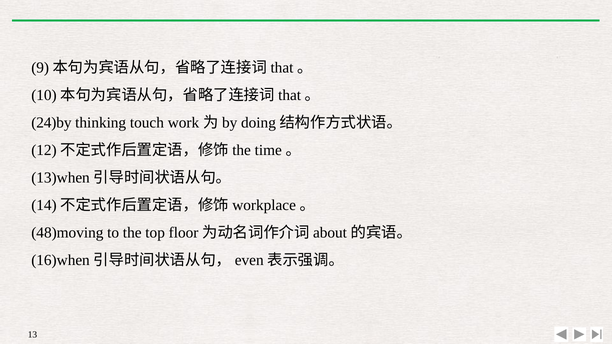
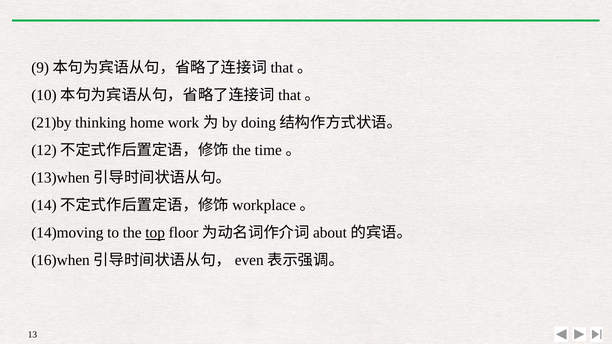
24)by: 24)by -> 21)by
touch: touch -> home
48)moving: 48)moving -> 14)moving
top underline: none -> present
